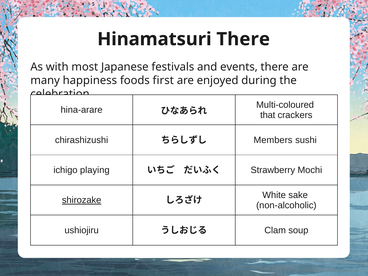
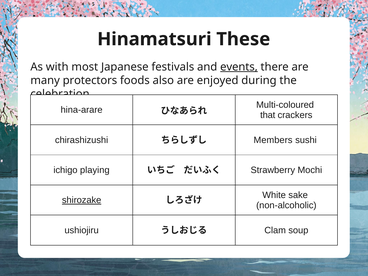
Hinamatsuri There: There -> These
events underline: none -> present
happiness: happiness -> protectors
first: first -> also
